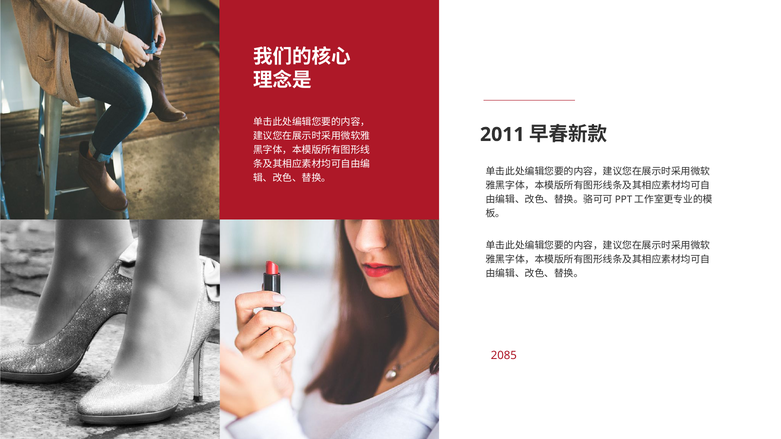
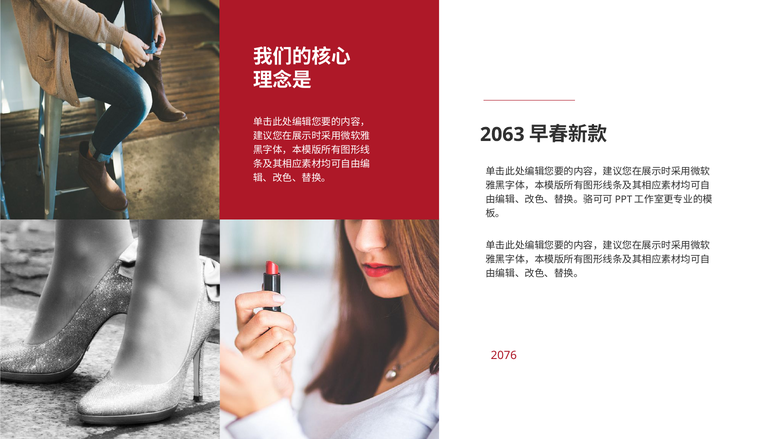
2011: 2011 -> 2063
2085: 2085 -> 2076
